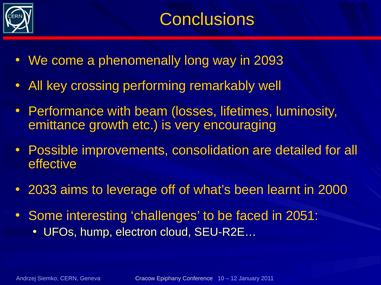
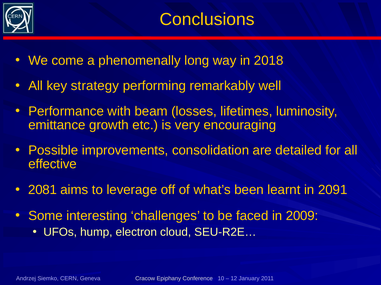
2093: 2093 -> 2018
crossing: crossing -> strategy
2033: 2033 -> 2081
2000: 2000 -> 2091
2051: 2051 -> 2009
